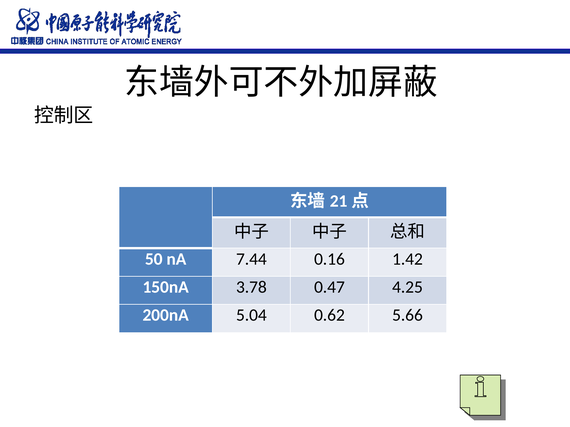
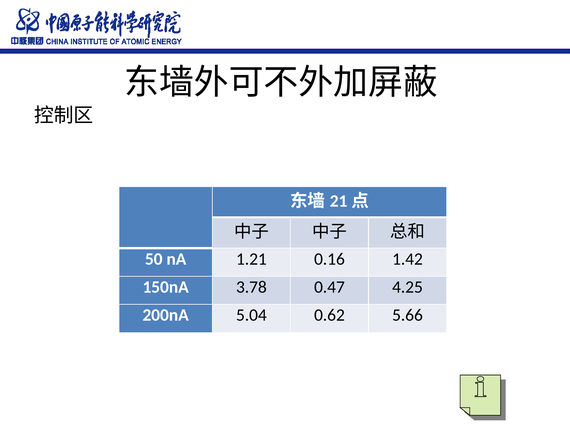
7.44: 7.44 -> 1.21
